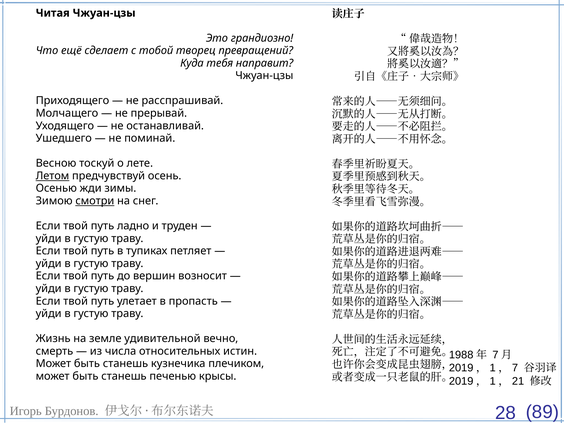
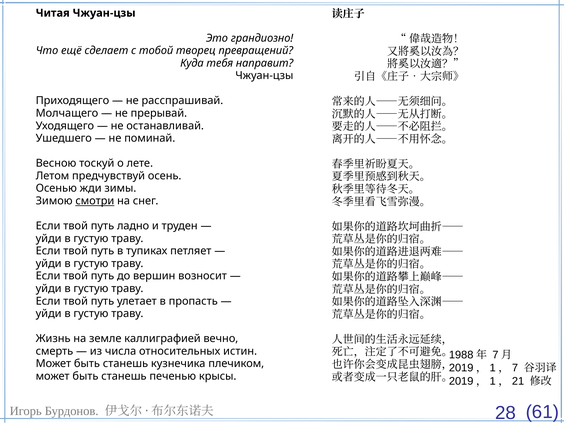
Летом underline: present -> none
удивительной: удивительной -> каллиграфией
89: 89 -> 61
